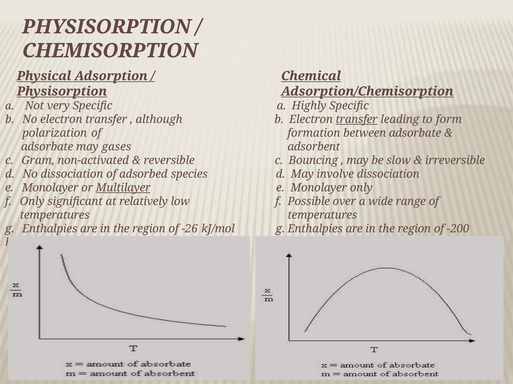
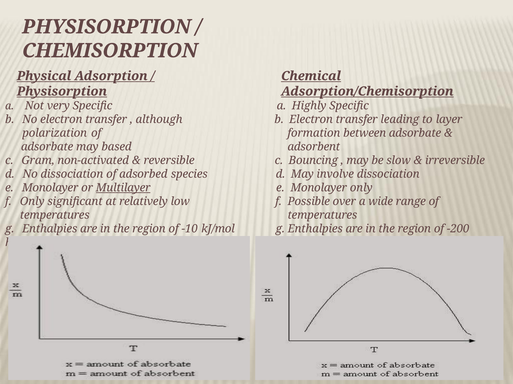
transfer at (357, 120) underline: present -> none
form: form -> layer
gases: gases -> based
-26: -26 -> -10
